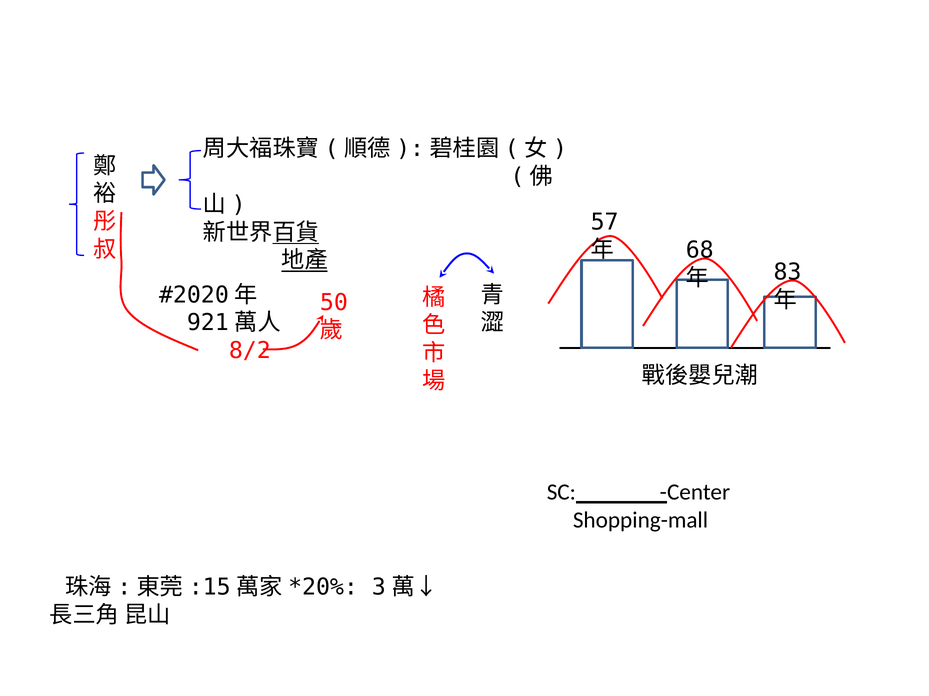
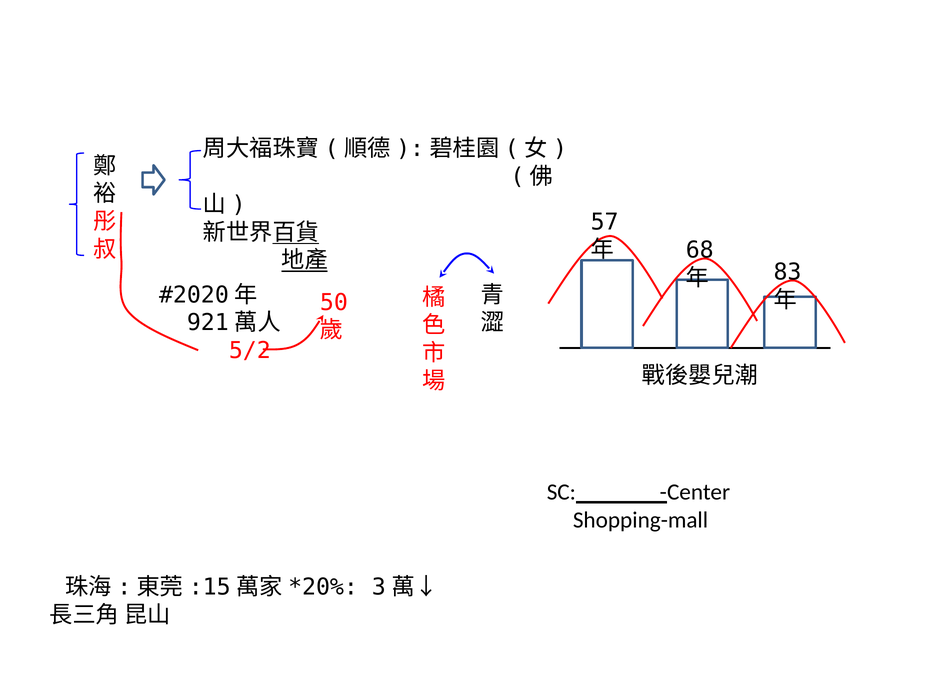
8/2: 8/2 -> 5/2
